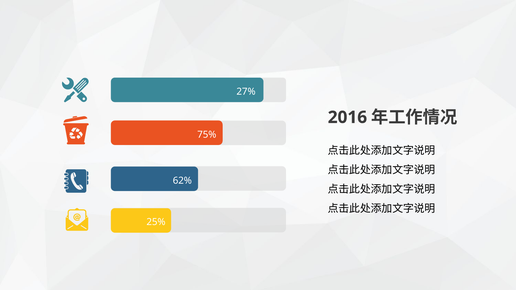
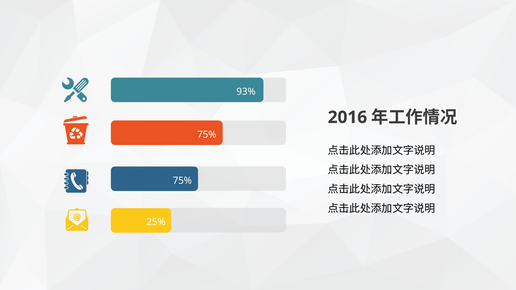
27%: 27% -> 93%
62% at (182, 181): 62% -> 75%
